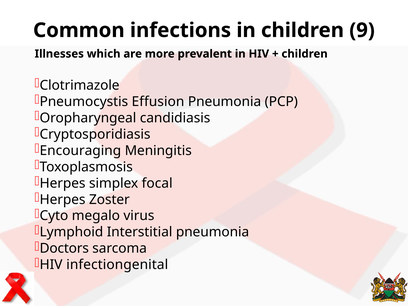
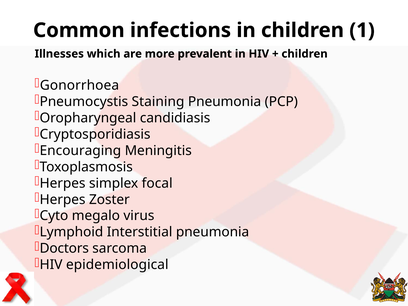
9: 9 -> 1
Clotrimazole: Clotrimazole -> Gonorrhoea
Effusion: Effusion -> Staining
infectiongenital: infectiongenital -> epidemiological
